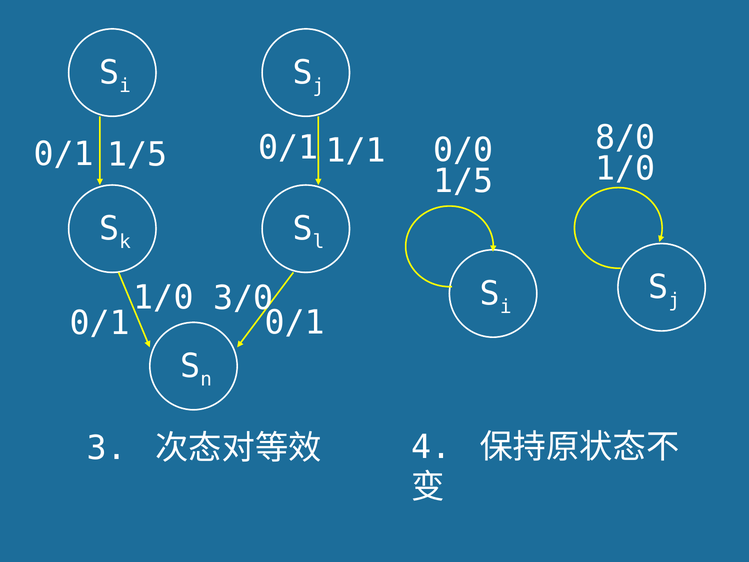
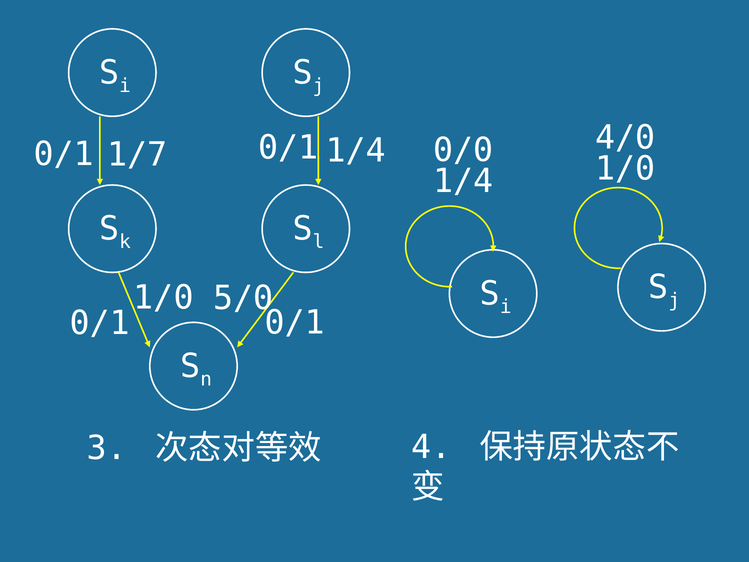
8/0: 8/0 -> 4/0
0/1 1/5: 1/5 -> 1/7
0/1 1/1: 1/1 -> 1/4
1/5 at (463, 181): 1/5 -> 1/4
3/0: 3/0 -> 5/0
